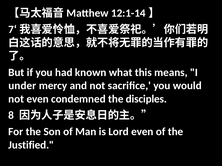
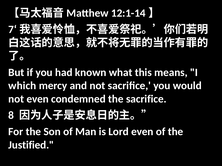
under: under -> which
the disciples: disciples -> sacrifice
